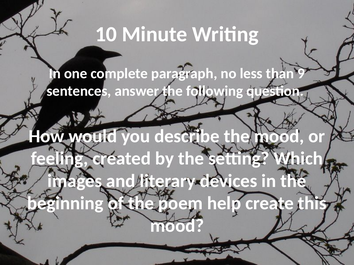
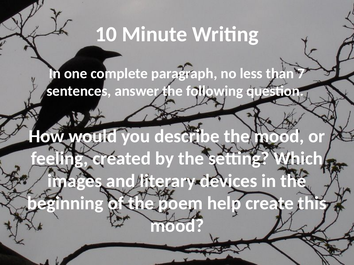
9: 9 -> 7
